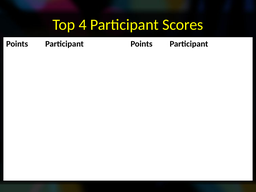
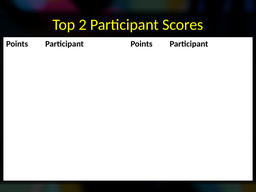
4: 4 -> 2
